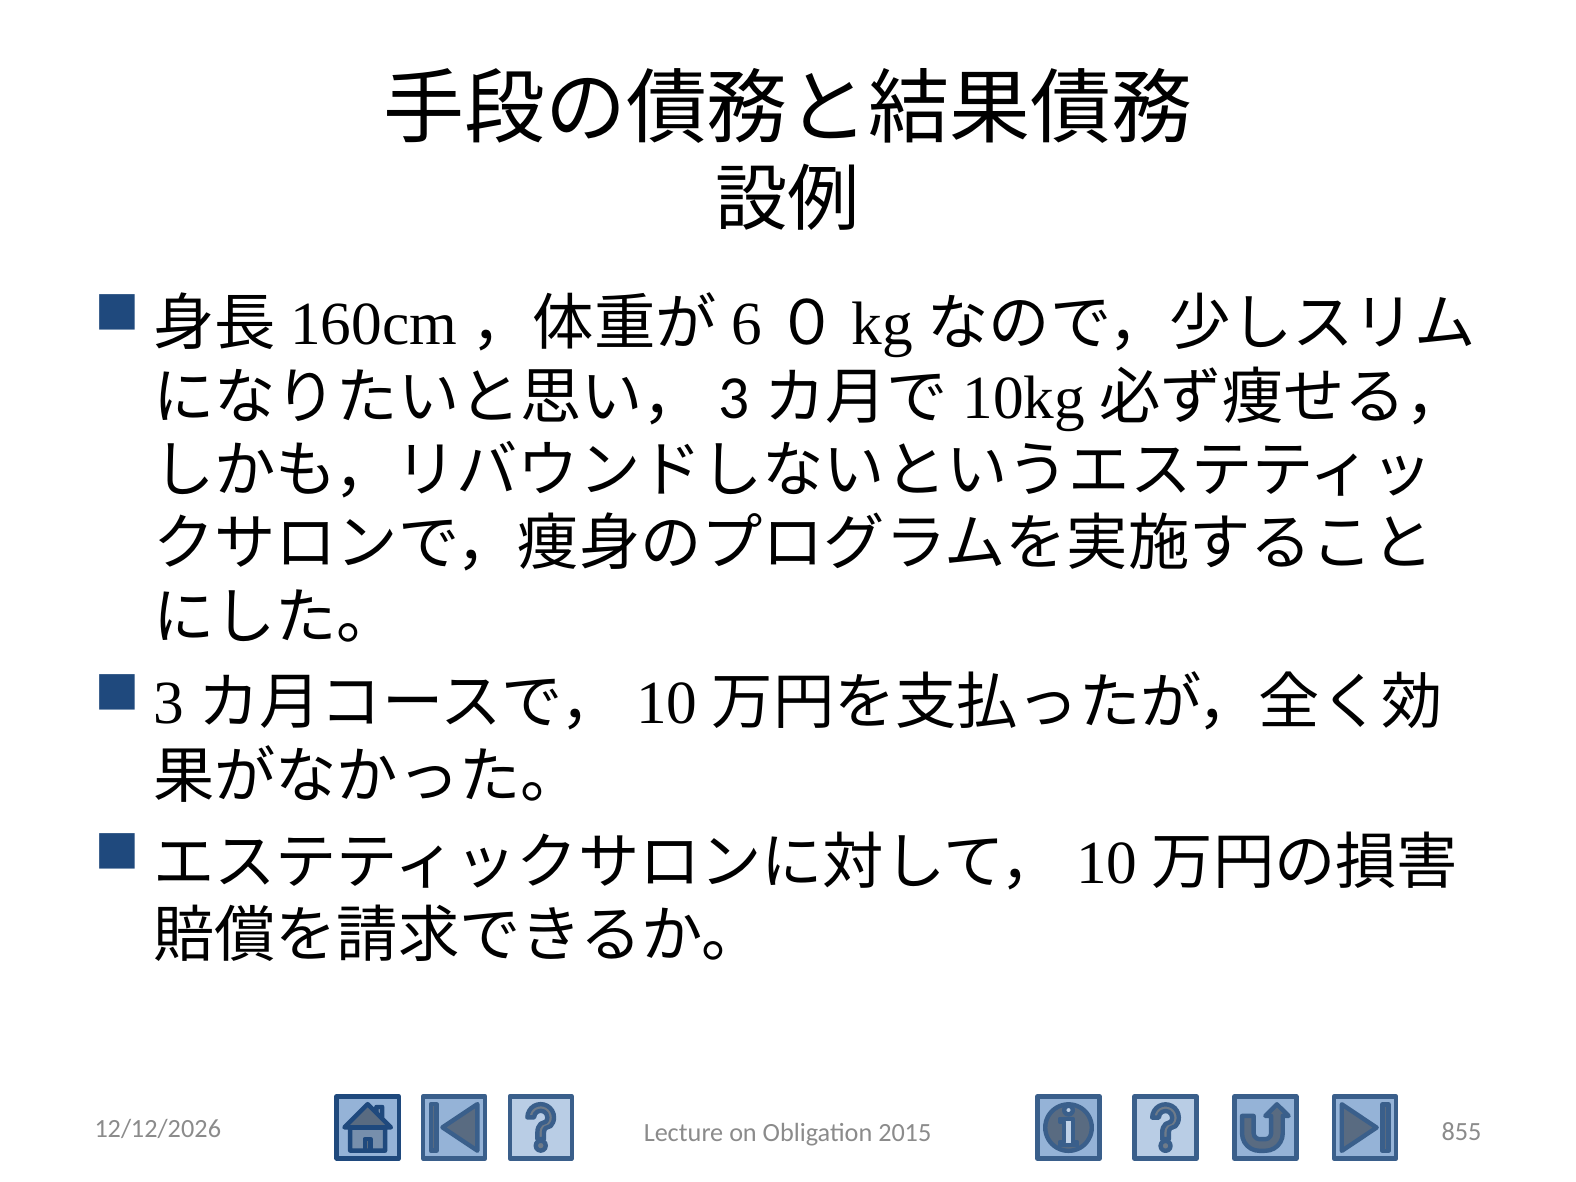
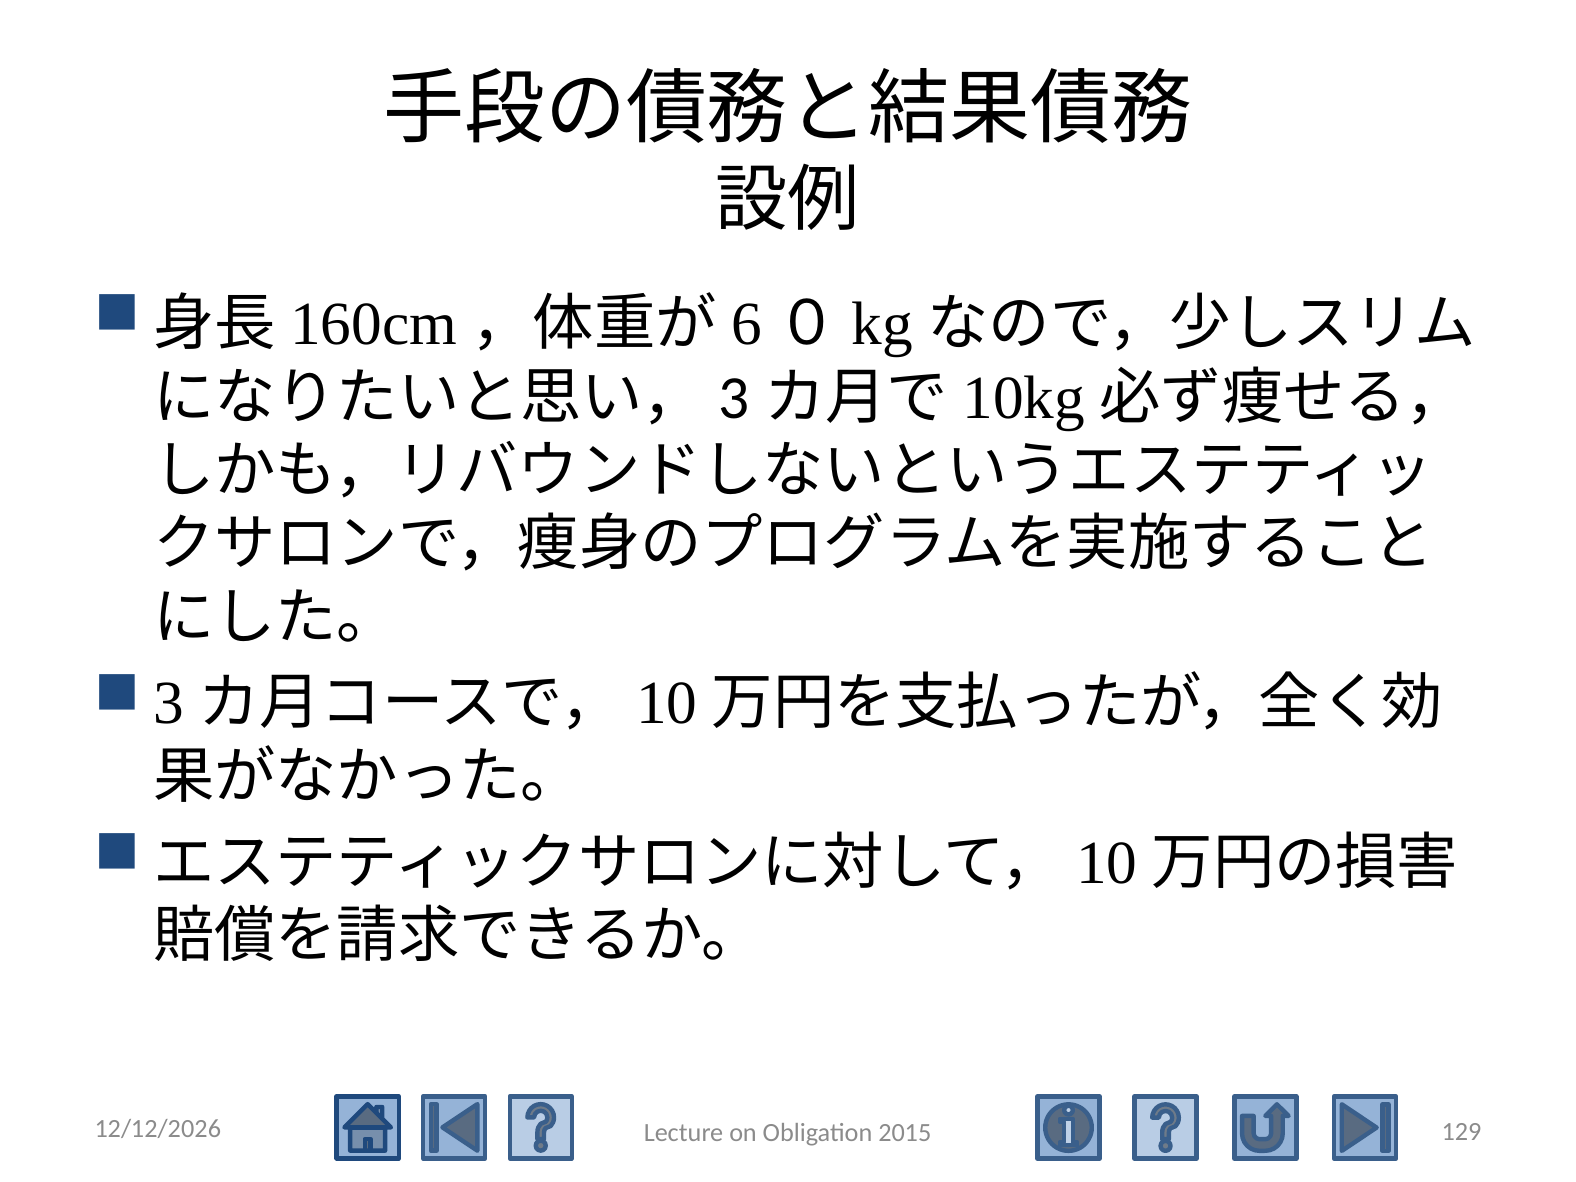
855: 855 -> 129
